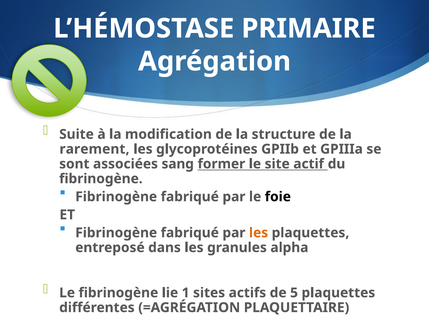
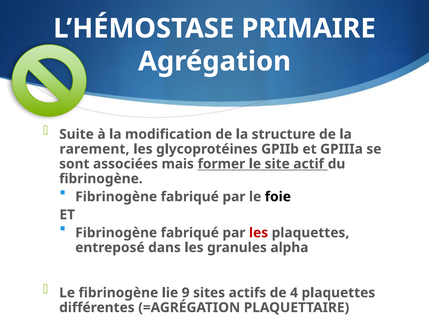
sang: sang -> mais
les at (259, 233) colour: orange -> red
1: 1 -> 9
5: 5 -> 4
